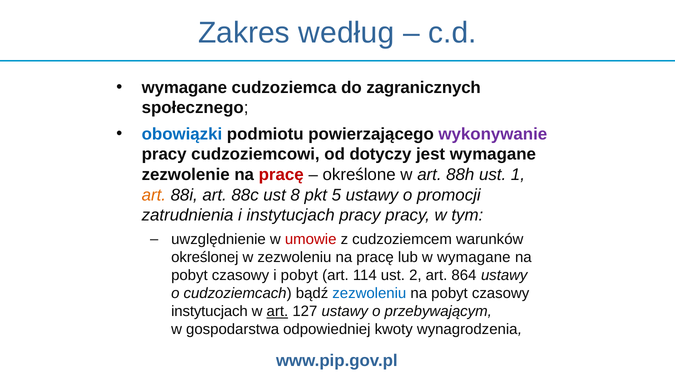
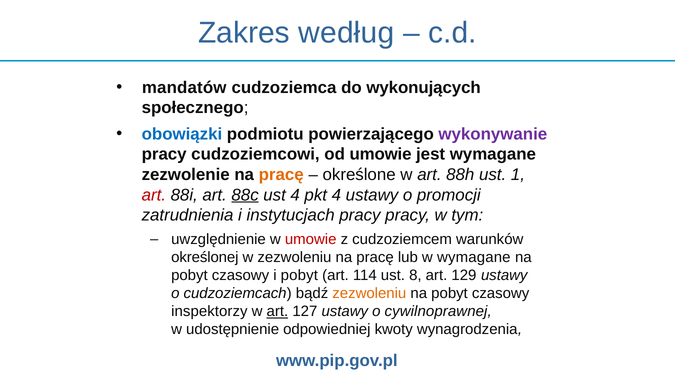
wymagane at (184, 88): wymagane -> mandatów
zagranicznych: zagranicznych -> wykonujących
od dotyczy: dotyczy -> umowie
pracę at (281, 175) colour: red -> orange
art at (154, 195) colour: orange -> red
88c underline: none -> present
ust 8: 8 -> 4
pkt 5: 5 -> 4
2: 2 -> 8
864: 864 -> 129
zezwoleniu at (369, 293) colour: blue -> orange
instytucjach at (209, 311): instytucjach -> inspektorzy
przebywającym: przebywającym -> cywilnoprawnej
gospodarstwa: gospodarstwa -> udostępnienie
